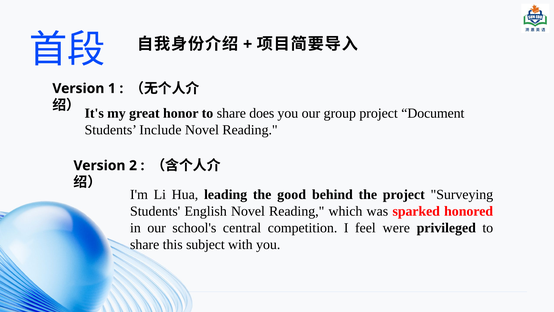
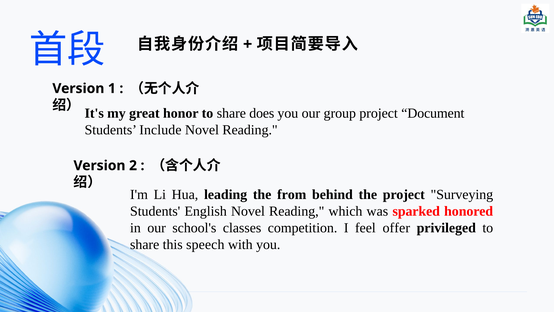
good: good -> from
central: central -> classes
were: were -> offer
subject: subject -> speech
